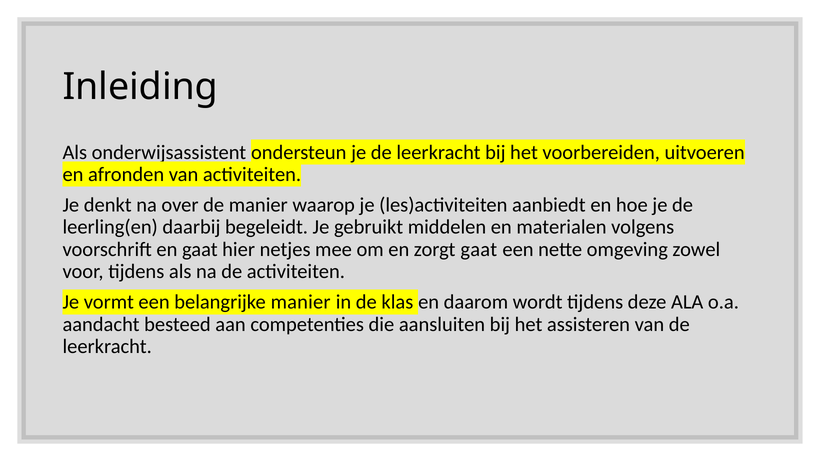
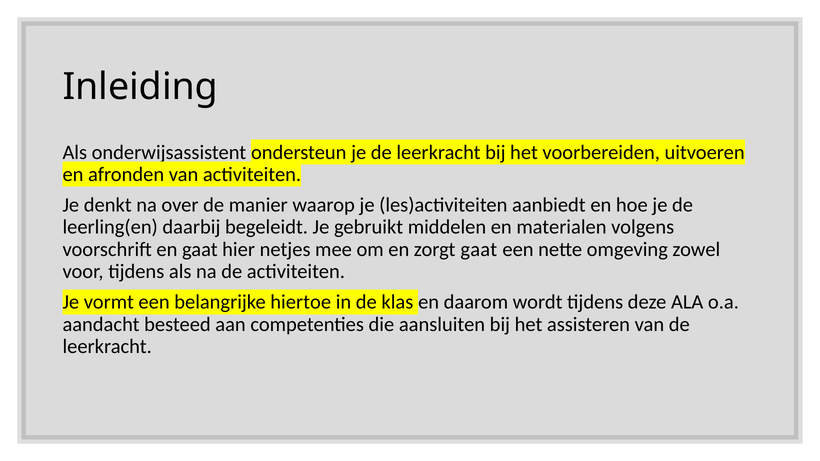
belangrijke manier: manier -> hiertoe
